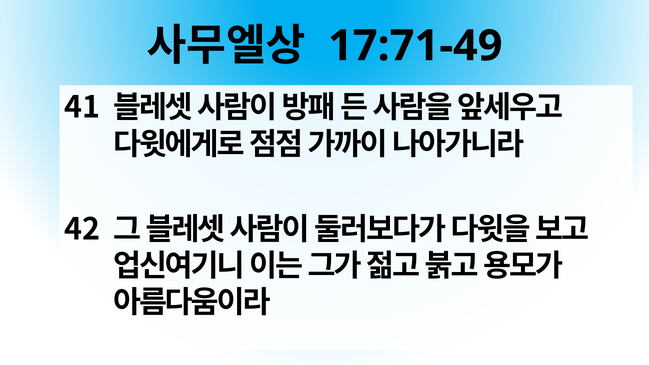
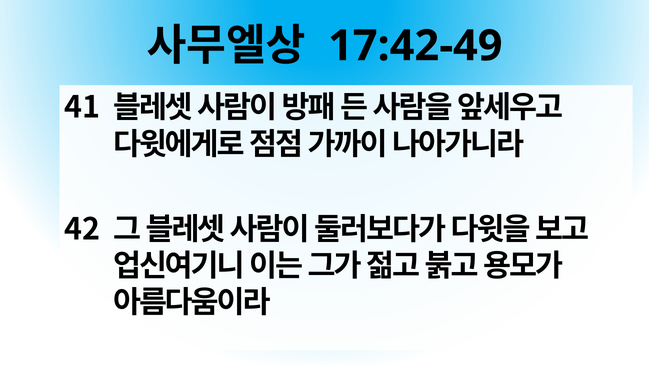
17:71-49: 17:71-49 -> 17:42-49
